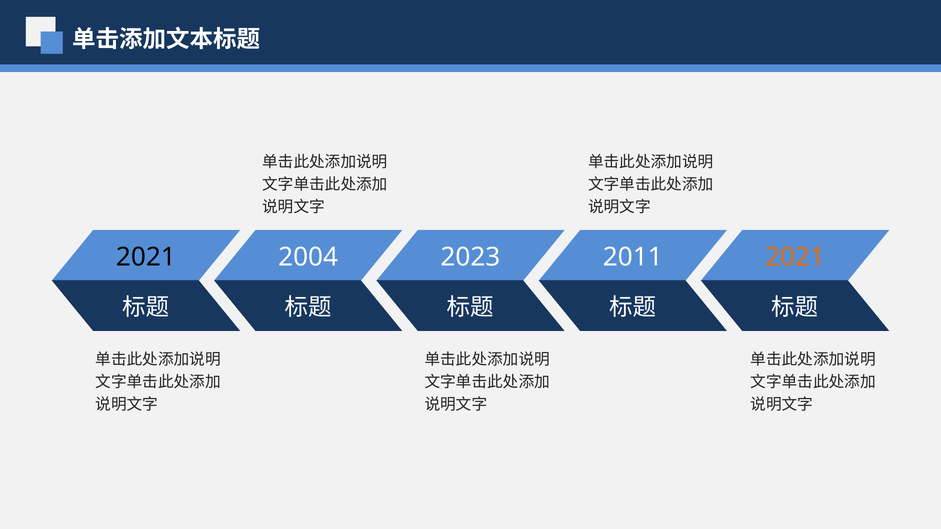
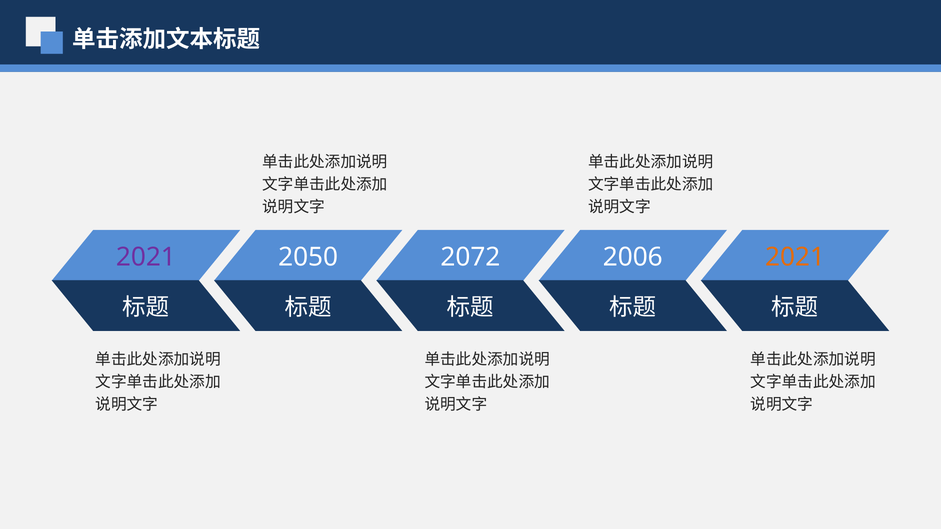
2021 at (146, 257) colour: black -> purple
2004: 2004 -> 2050
2023: 2023 -> 2072
2011: 2011 -> 2006
